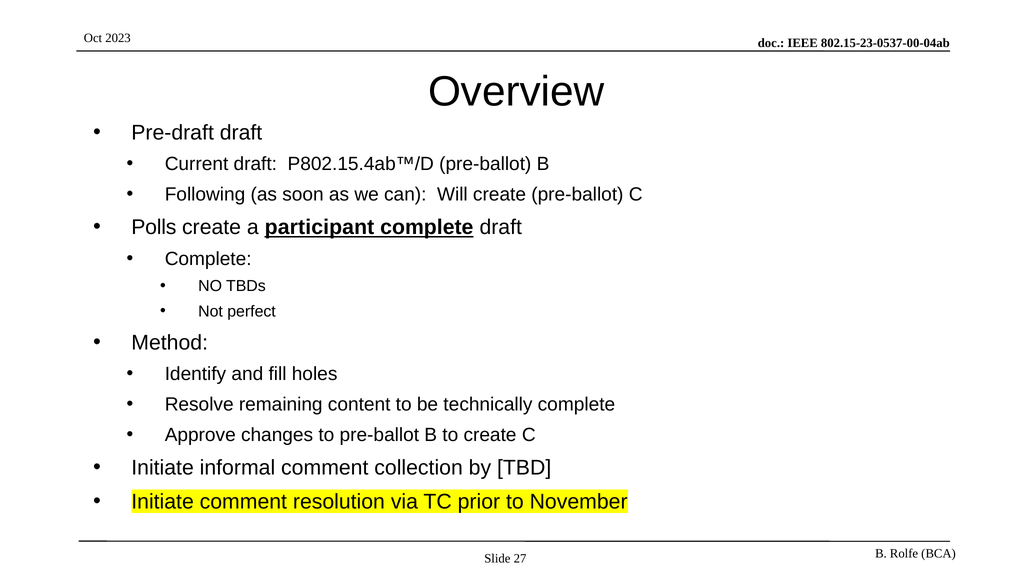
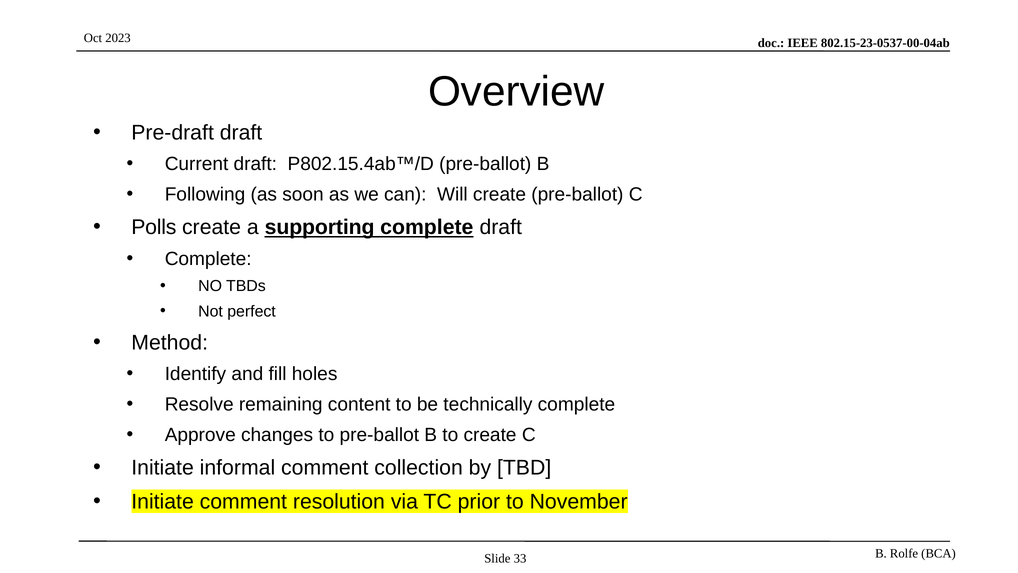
participant: participant -> supporting
27: 27 -> 33
